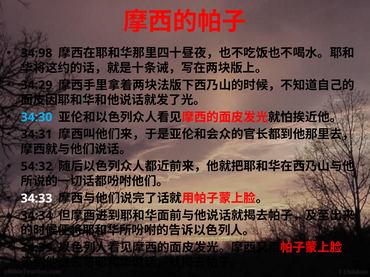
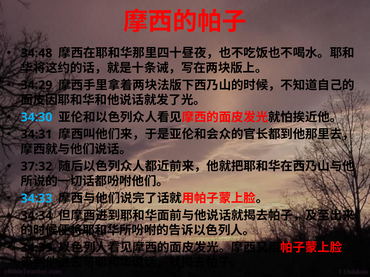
34:98: 34:98 -> 34:48
54:32: 54:32 -> 37:32
34:33 colour: white -> light blue
